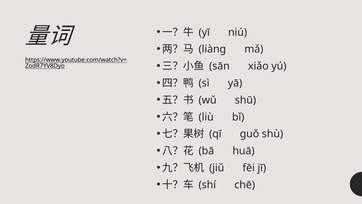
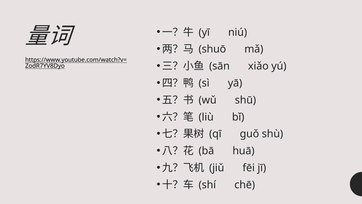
liàng: liàng -> shuō
